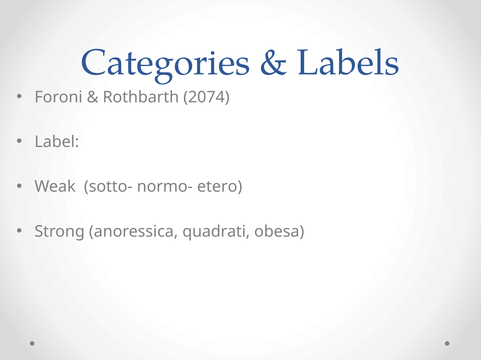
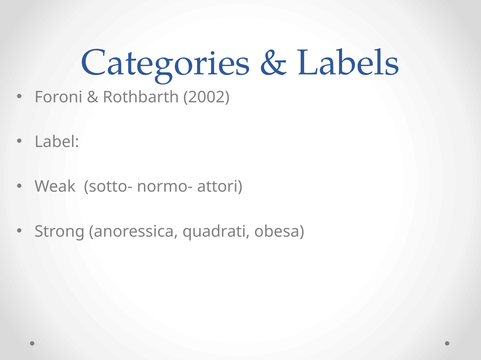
2074: 2074 -> 2002
etero: etero -> attori
